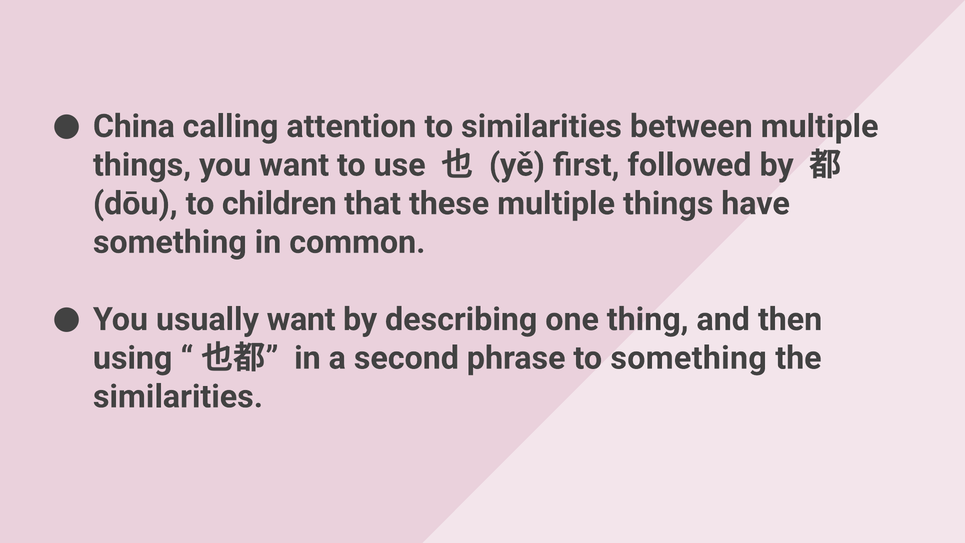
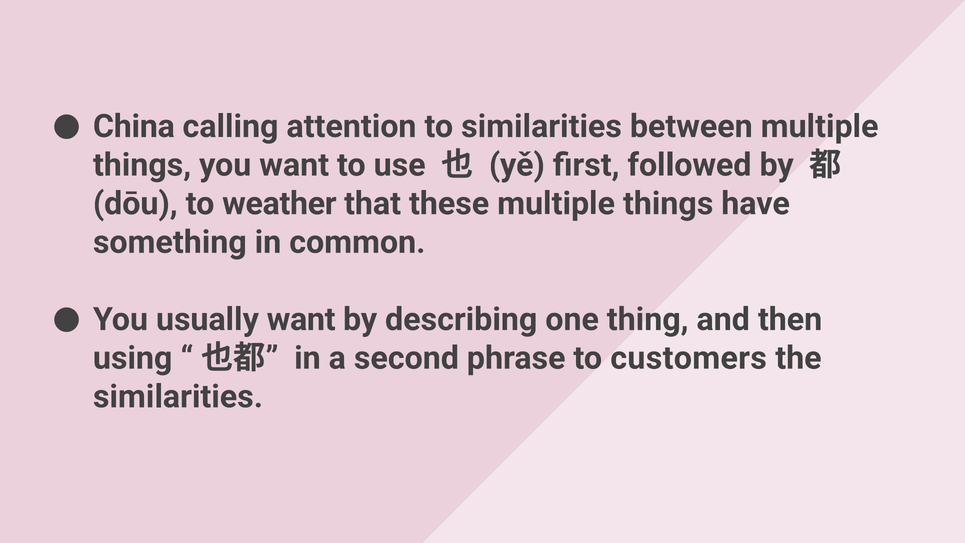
children: children -> weather
to something: something -> customers
